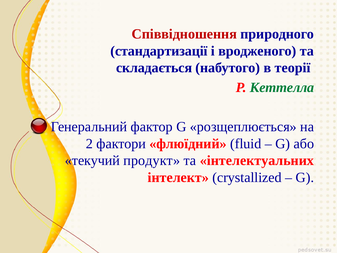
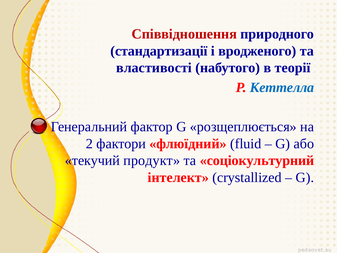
складається: складається -> властивості
Кеттелла colour: green -> blue
інтелектуальних: інтелектуальних -> соціокультурний
